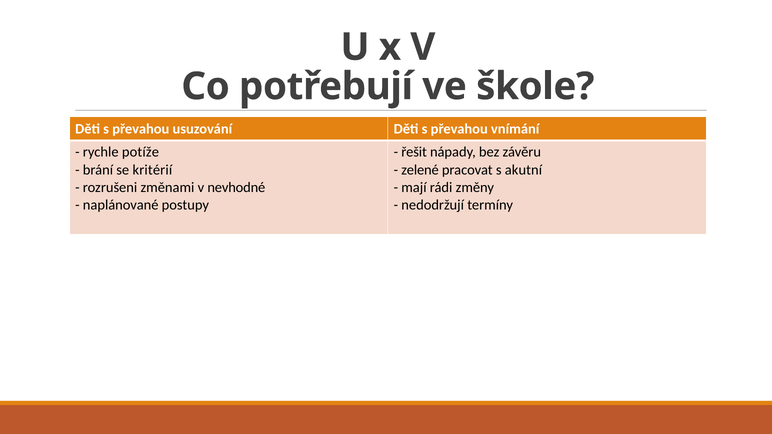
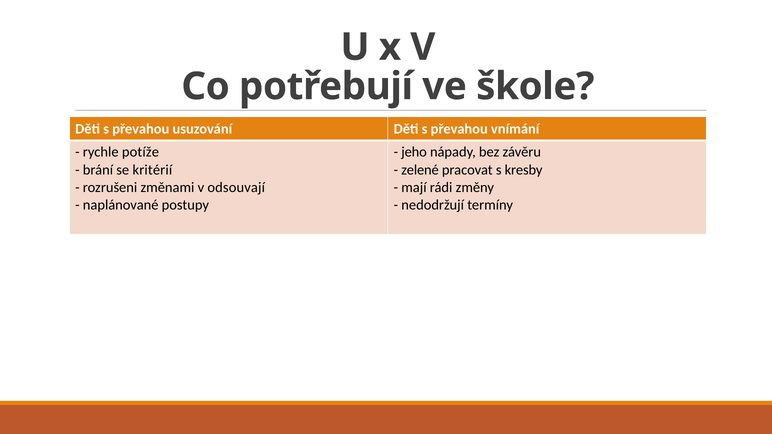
řešit: řešit -> jeho
akutní: akutní -> kresby
nevhodné: nevhodné -> odsouvají
